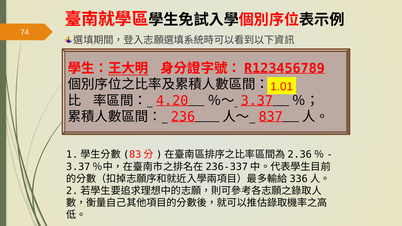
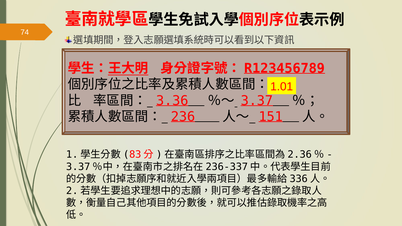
4.20: 4.20 -> 3.36
837: 837 -> 151
